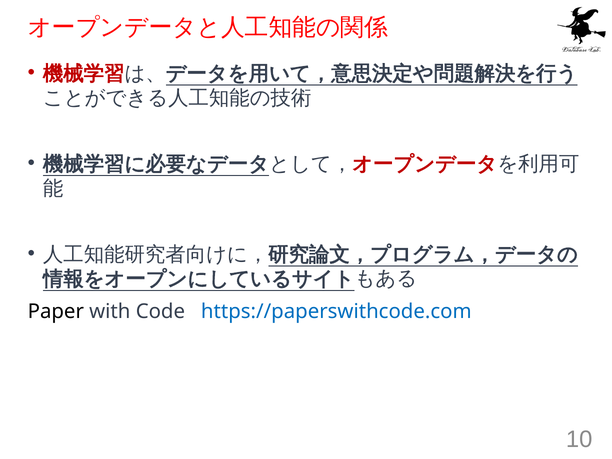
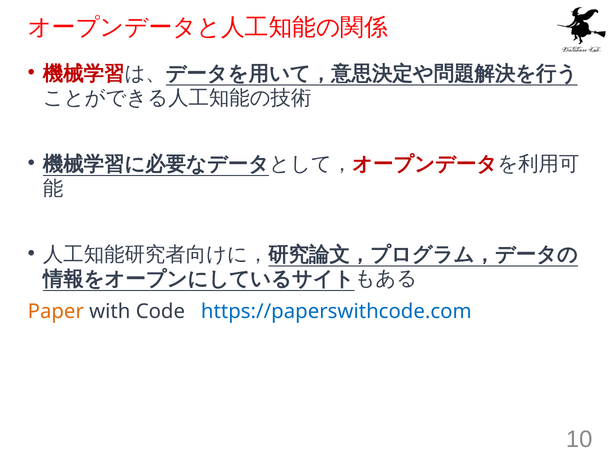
Paper colour: black -> orange
